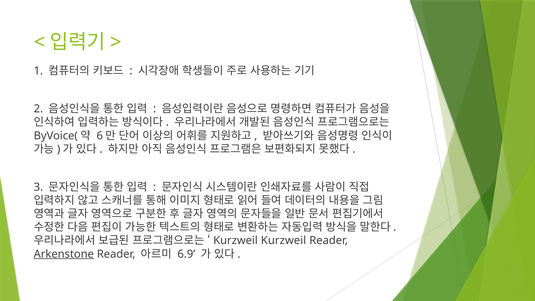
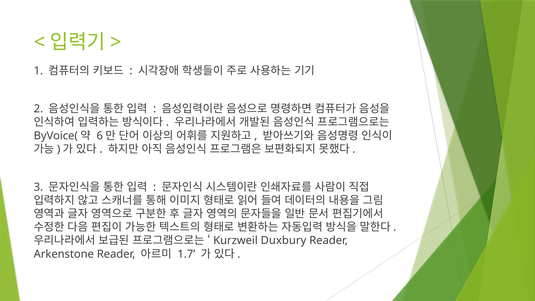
Kurzweil Kurzweil: Kurzweil -> Duxbury
Arkenstone underline: present -> none
6.9: 6.9 -> 1.7
